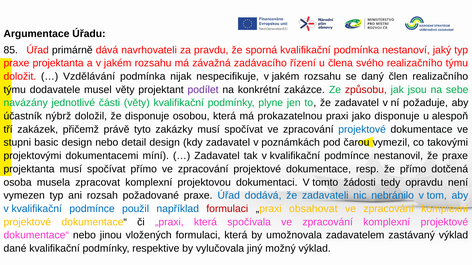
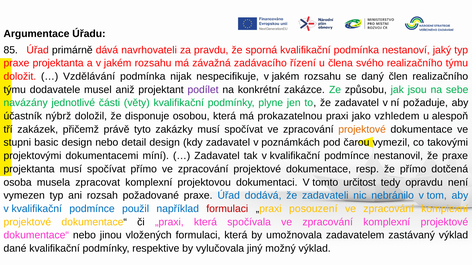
musel věty: věty -> aniž
způsobu colour: red -> black
jako disponuje: disponuje -> vzhledem
projektové at (362, 130) colour: blue -> orange
žádosti: žádosti -> určitost
obsahovat: obsahovat -> posouzení
